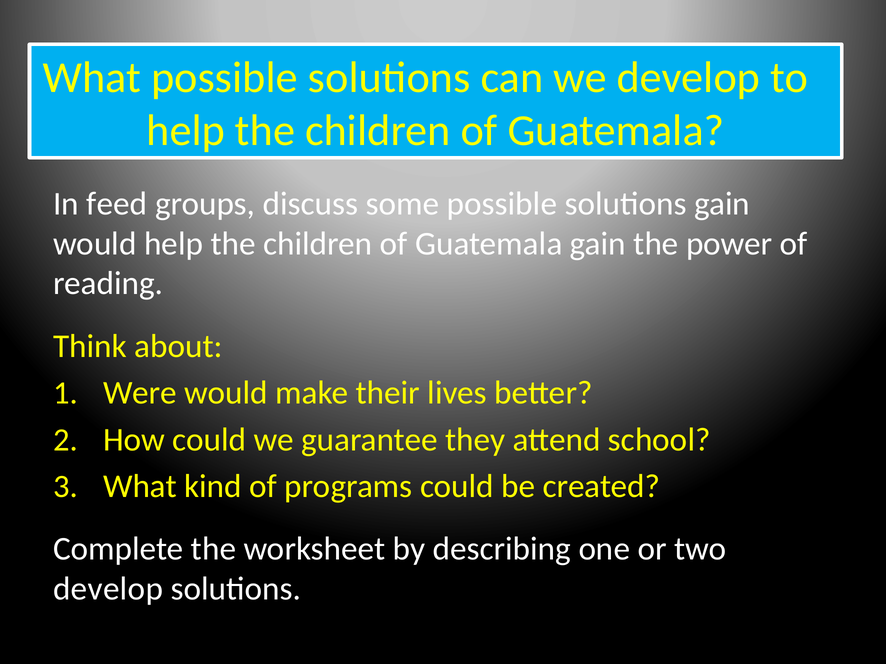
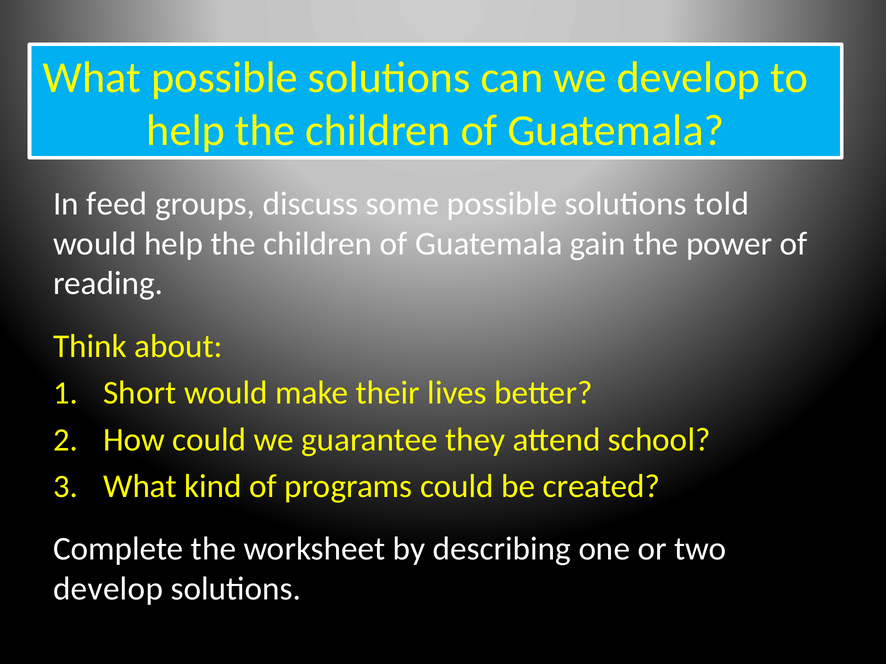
solutions gain: gain -> told
Were: Were -> Short
